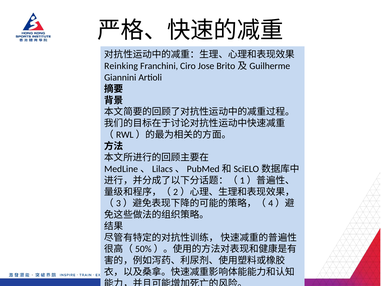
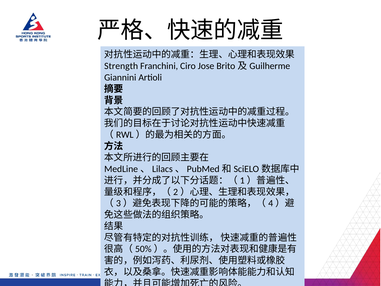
Reinking: Reinking -> Strength
